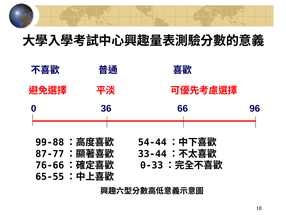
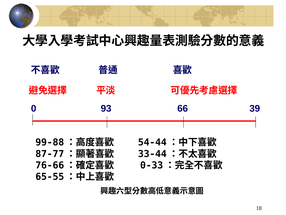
36: 36 -> 93
96: 96 -> 39
